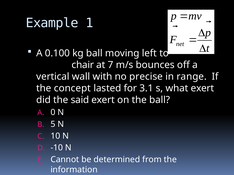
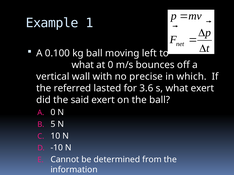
chair at (83, 65): chair -> what
at 7: 7 -> 0
range: range -> which
concept: concept -> referred
3.1: 3.1 -> 3.6
